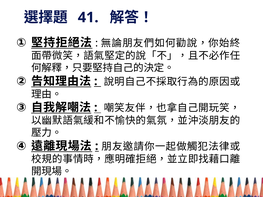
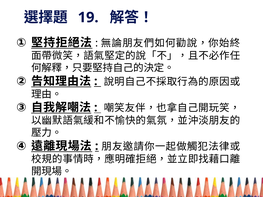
41: 41 -> 19
